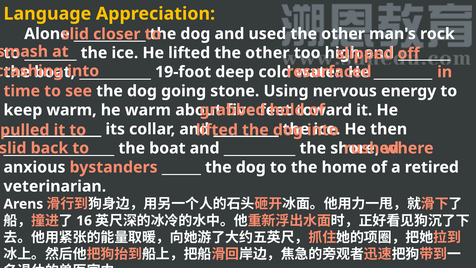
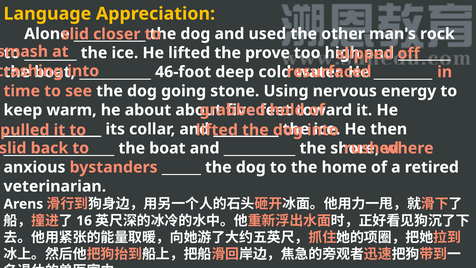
lifted the other: other -> prove
19-foot: 19-foot -> 46-foot
he warm: warm -> about
